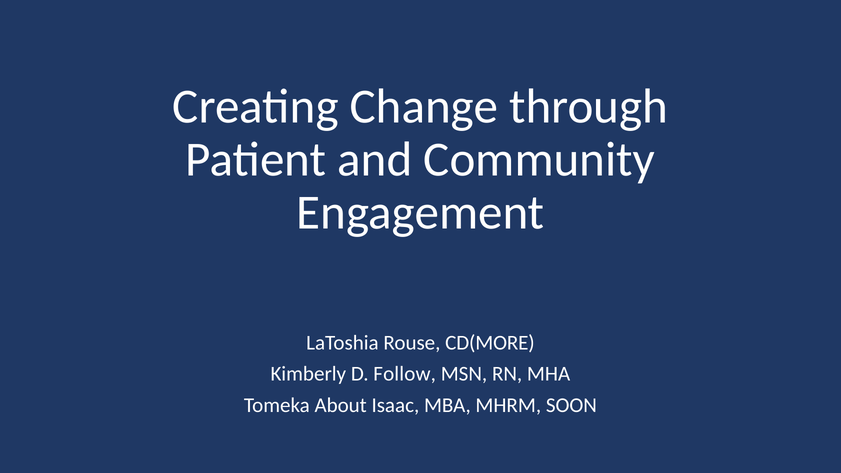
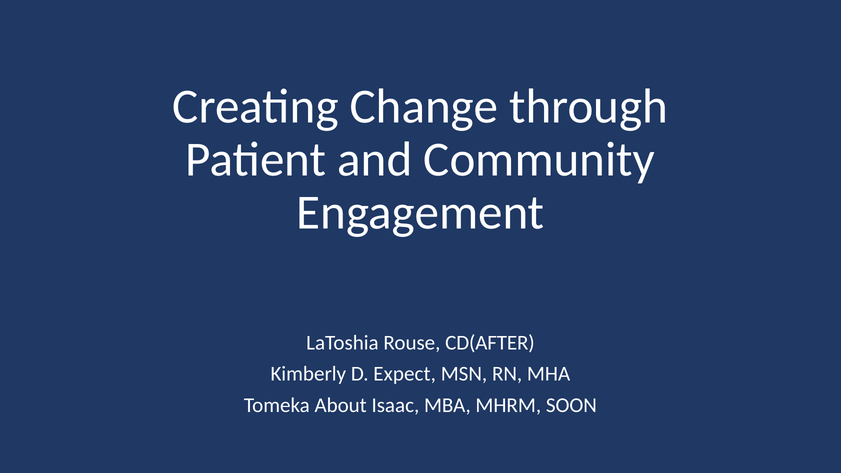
CD(MORE: CD(MORE -> CD(AFTER
Follow: Follow -> Expect
